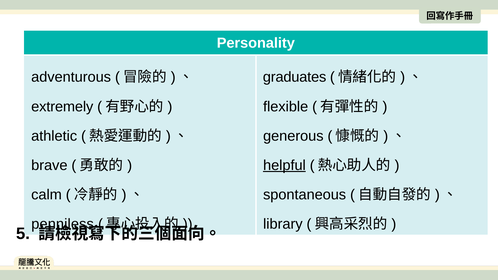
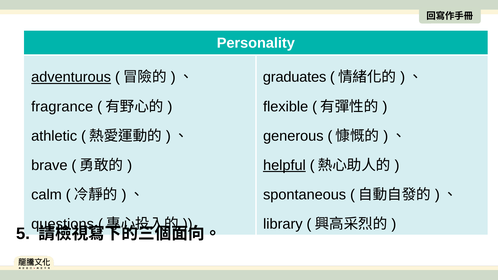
adventurous underline: none -> present
extremely: extremely -> fragrance
penniless: penniless -> questions
